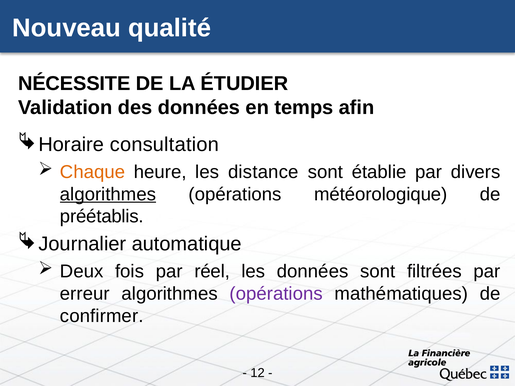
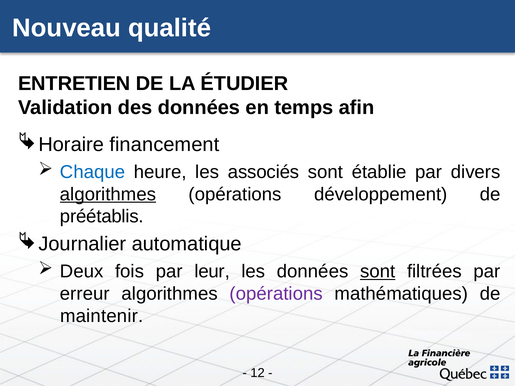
NÉCESSITE: NÉCESSITE -> ENTRETIEN
consultation: consultation -> financement
Chaque colour: orange -> blue
distance: distance -> associés
météorologique: météorologique -> développement
réel: réel -> leur
sont at (378, 272) underline: none -> present
confirmer: confirmer -> maintenir
